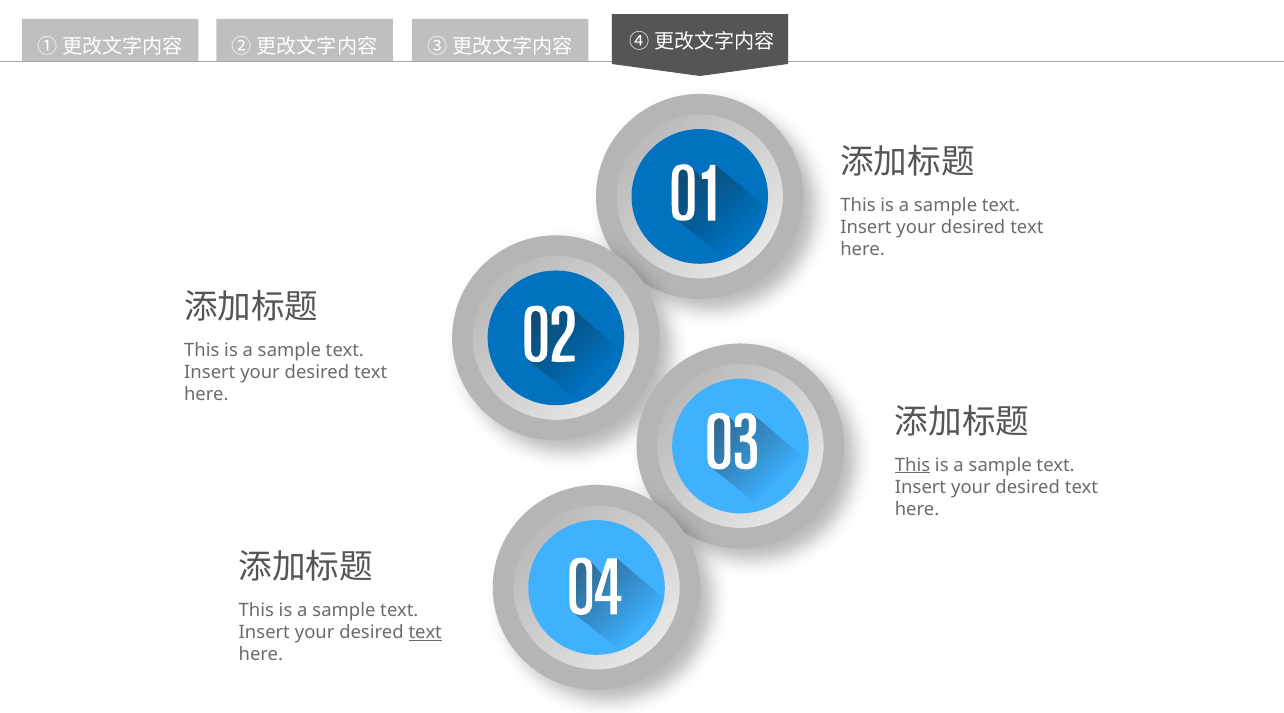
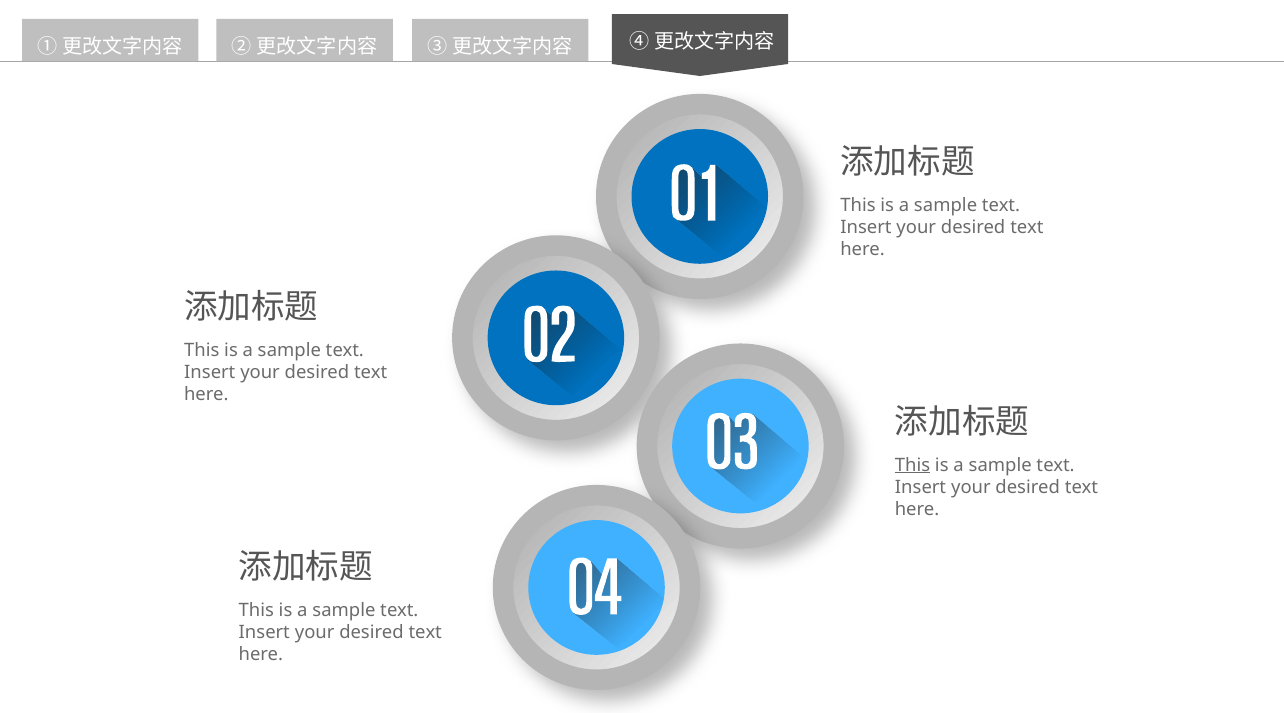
text at (425, 632) underline: present -> none
